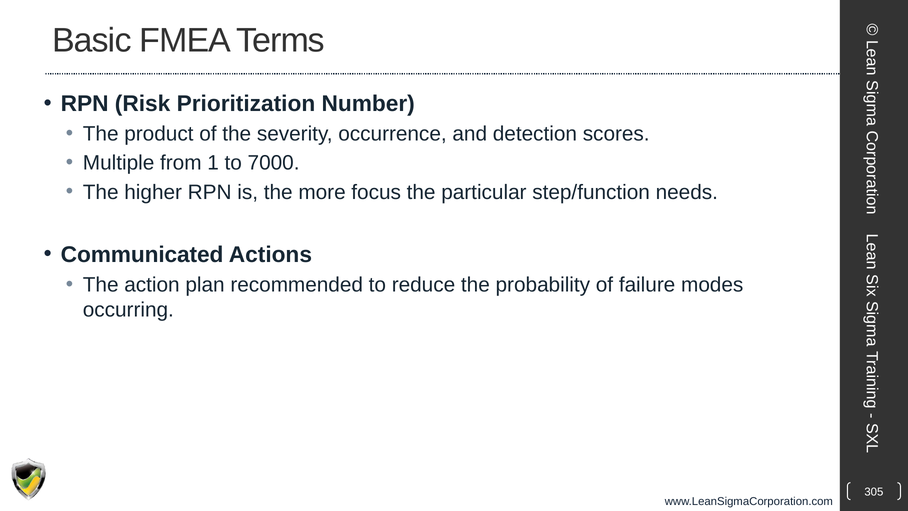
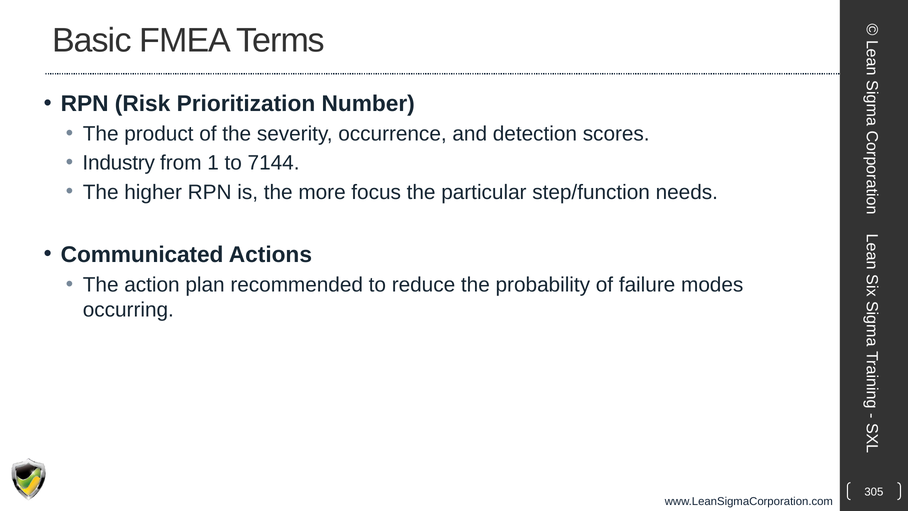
Multiple: Multiple -> Industry
7000: 7000 -> 7144
